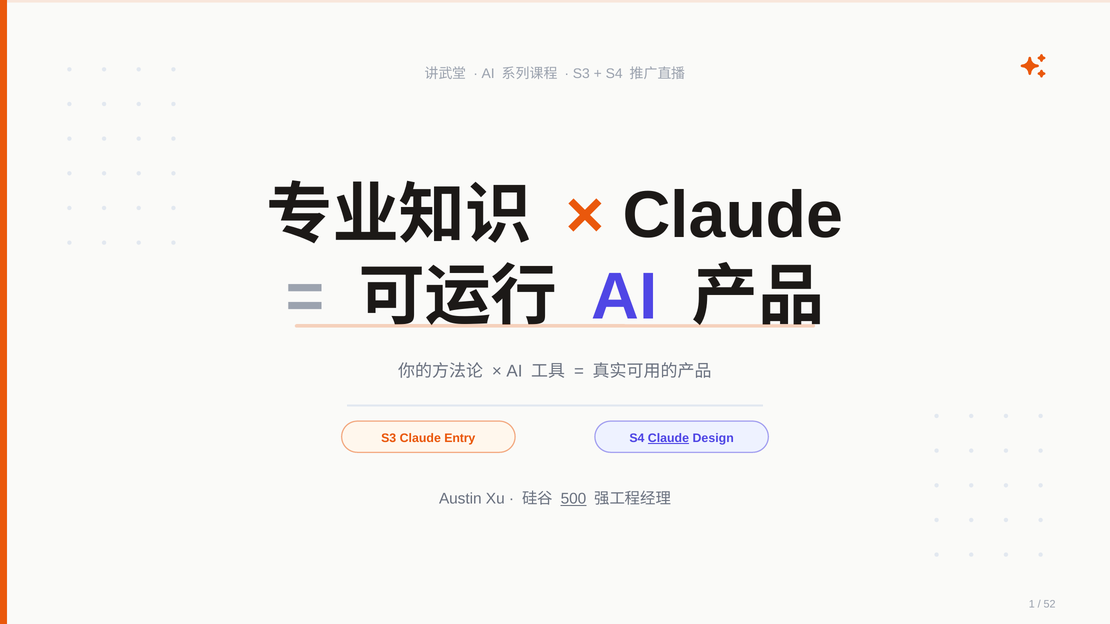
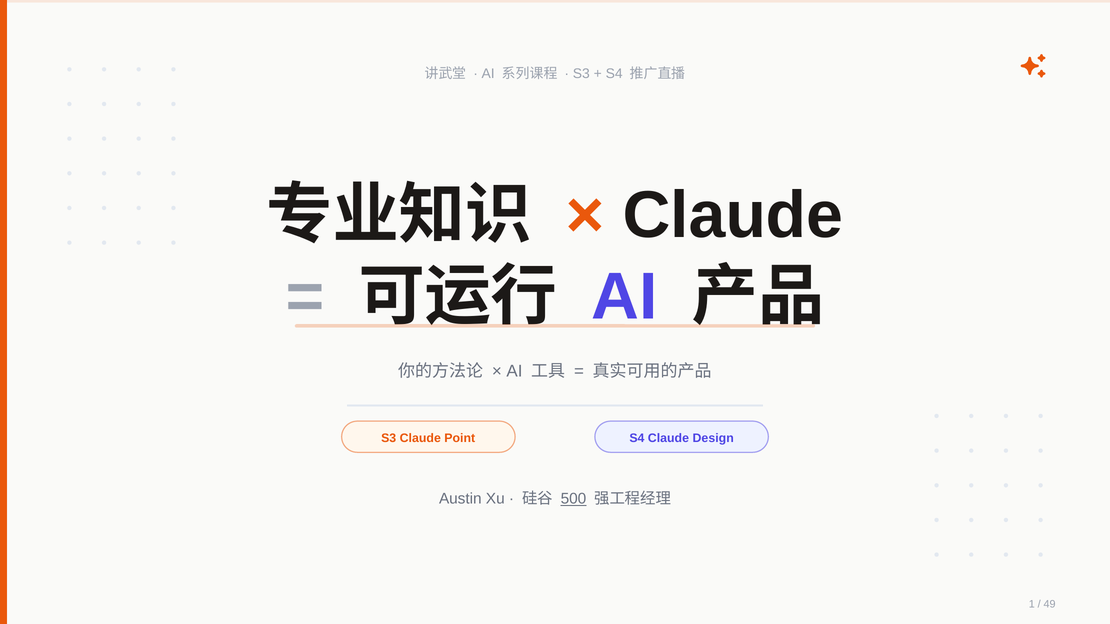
Entry: Entry -> Point
Claude at (668, 439) underline: present -> none
52: 52 -> 49
